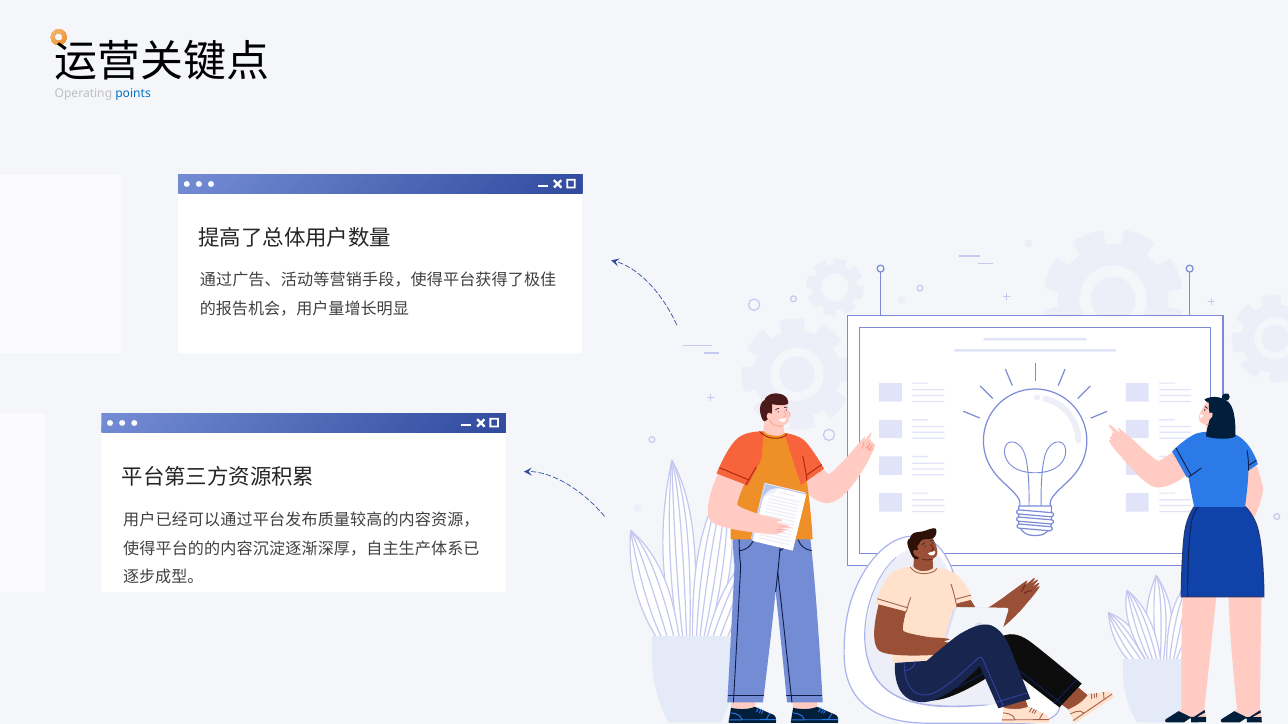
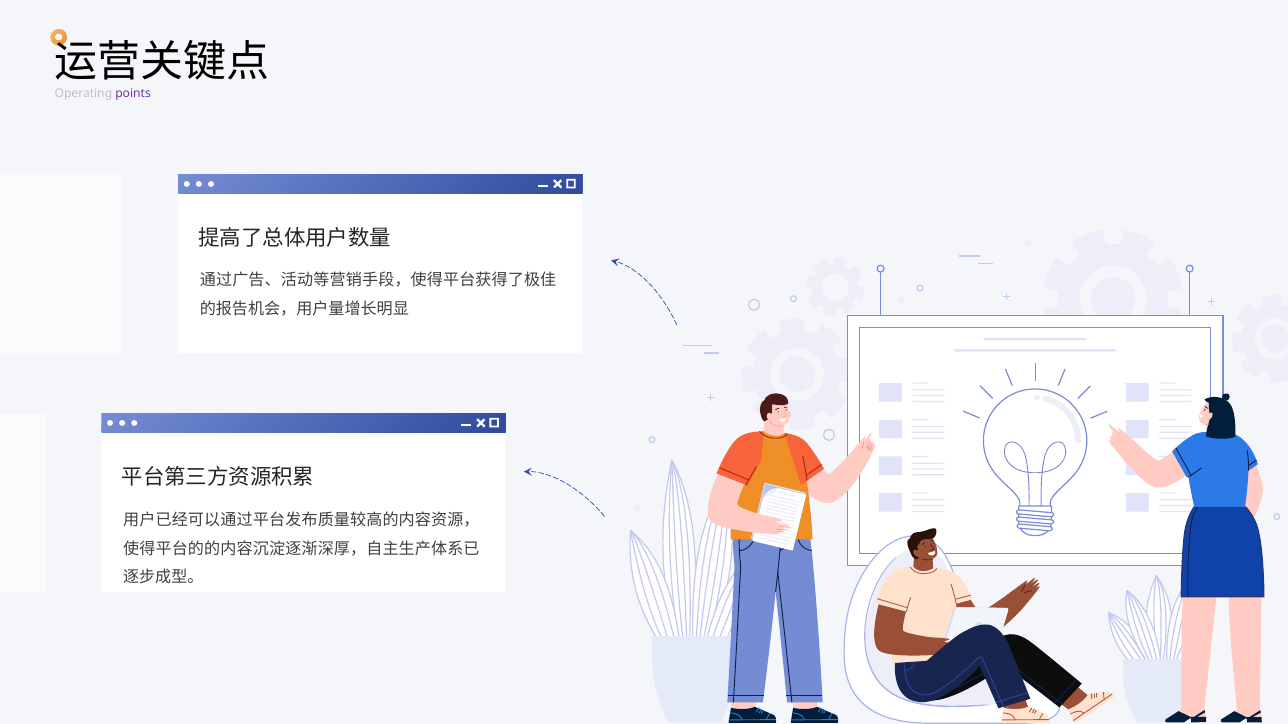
points colour: blue -> purple
